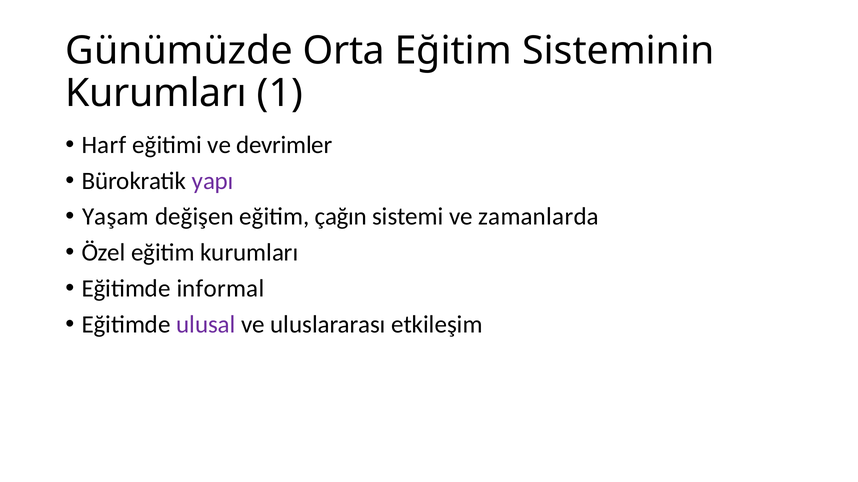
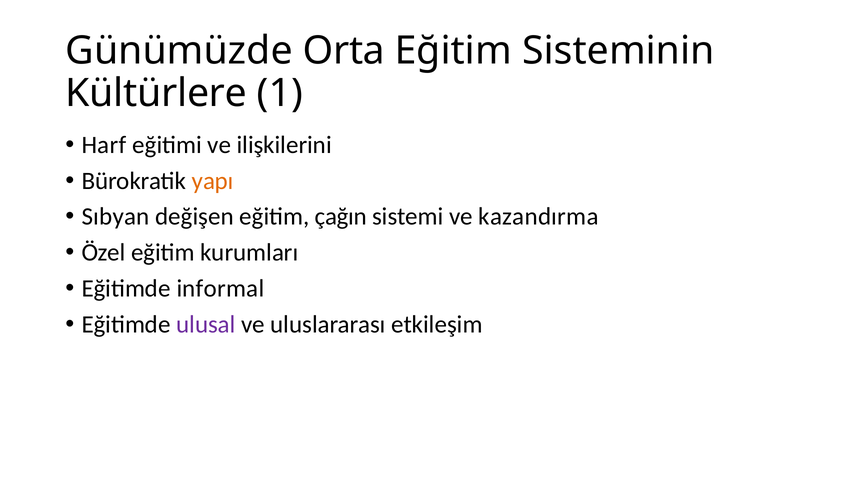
Kurumları at (156, 93): Kurumları -> Kültürlere
devrimler: devrimler -> ilişkilerini
yapı colour: purple -> orange
Yaşam: Yaşam -> Sıbyan
zamanlarda: zamanlarda -> kazandırma
